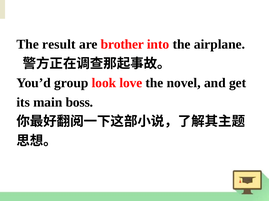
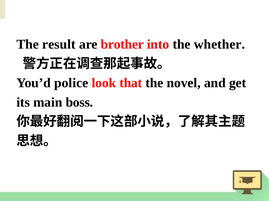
airplane: airplane -> whether
group: group -> police
love: love -> that
